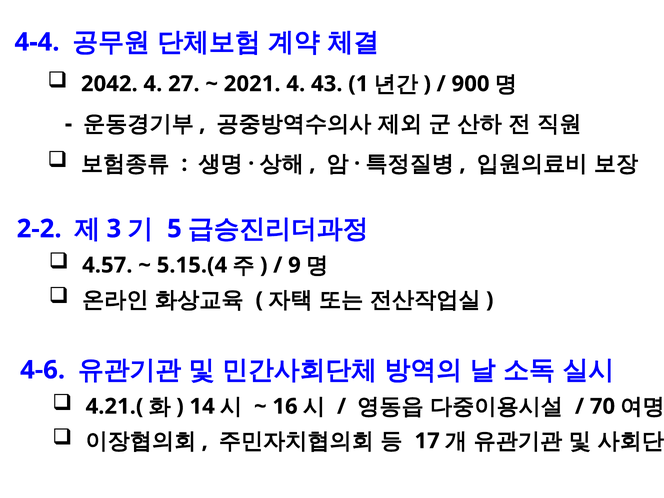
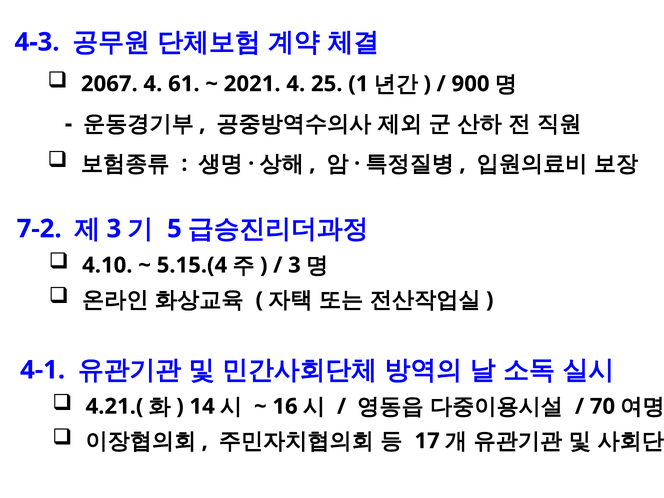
4-4: 4-4 -> 4-3
2042: 2042 -> 2067
27: 27 -> 61
43: 43 -> 25
2-2: 2-2 -> 7-2
4.57: 4.57 -> 4.10
9 at (294, 265): 9 -> 3
4-6: 4-6 -> 4-1
